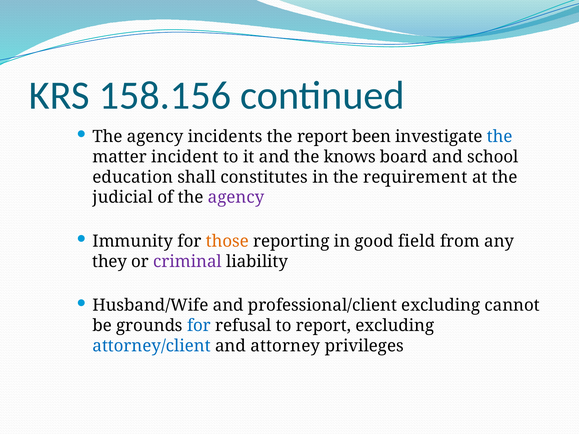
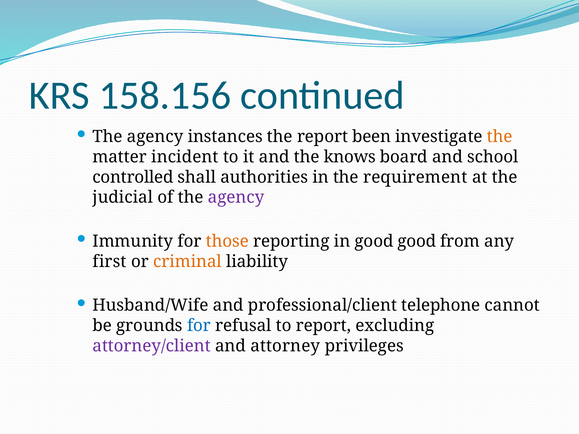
incidents: incidents -> instances
the at (500, 137) colour: blue -> orange
education: education -> controlled
constitutes: constitutes -> authorities
good field: field -> good
they: they -> first
criminal colour: purple -> orange
professional/client excluding: excluding -> telephone
attorney/client colour: blue -> purple
